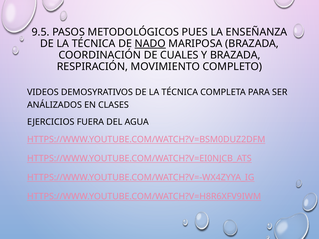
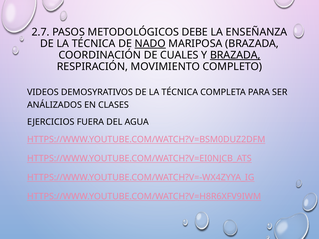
9.5: 9.5 -> 2.7
PUES: PUES -> DEBE
BRAZADA at (235, 55) underline: none -> present
